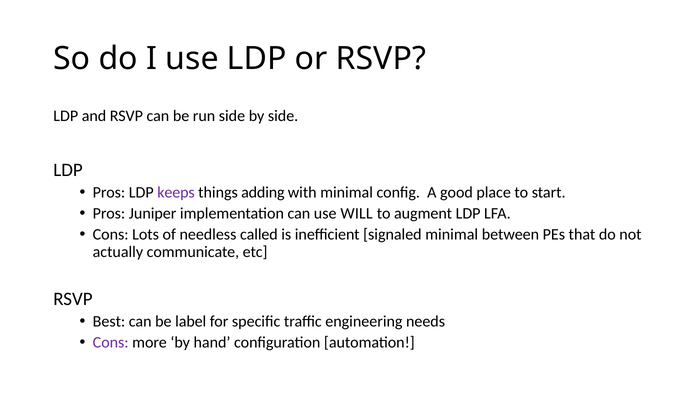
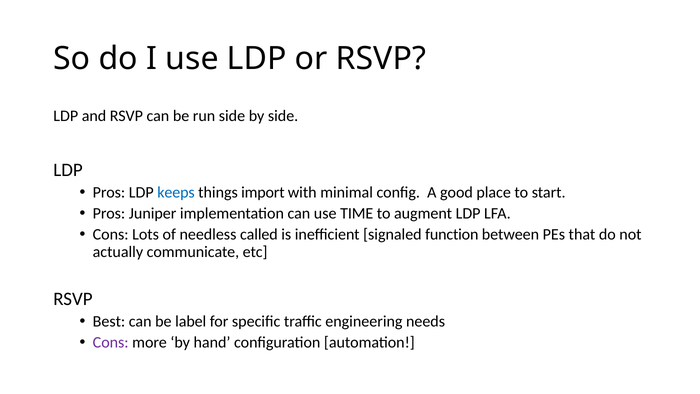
keeps colour: purple -> blue
adding: adding -> import
WILL: WILL -> TIME
signaled minimal: minimal -> function
